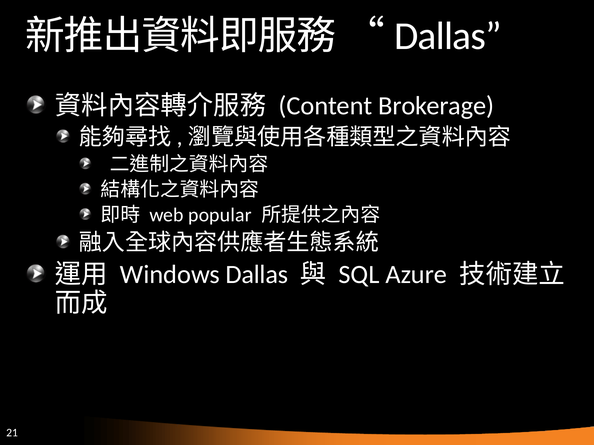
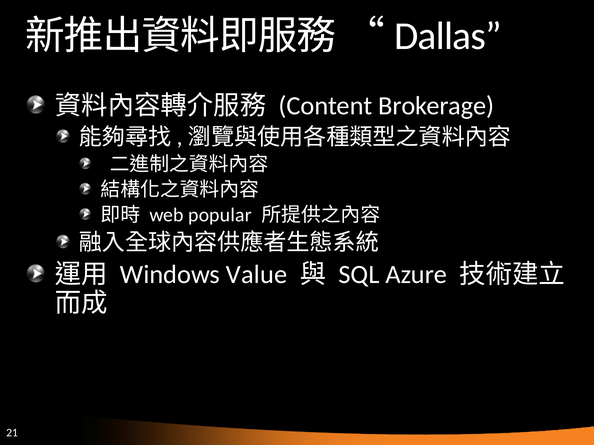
Windows Dallas: Dallas -> Value
